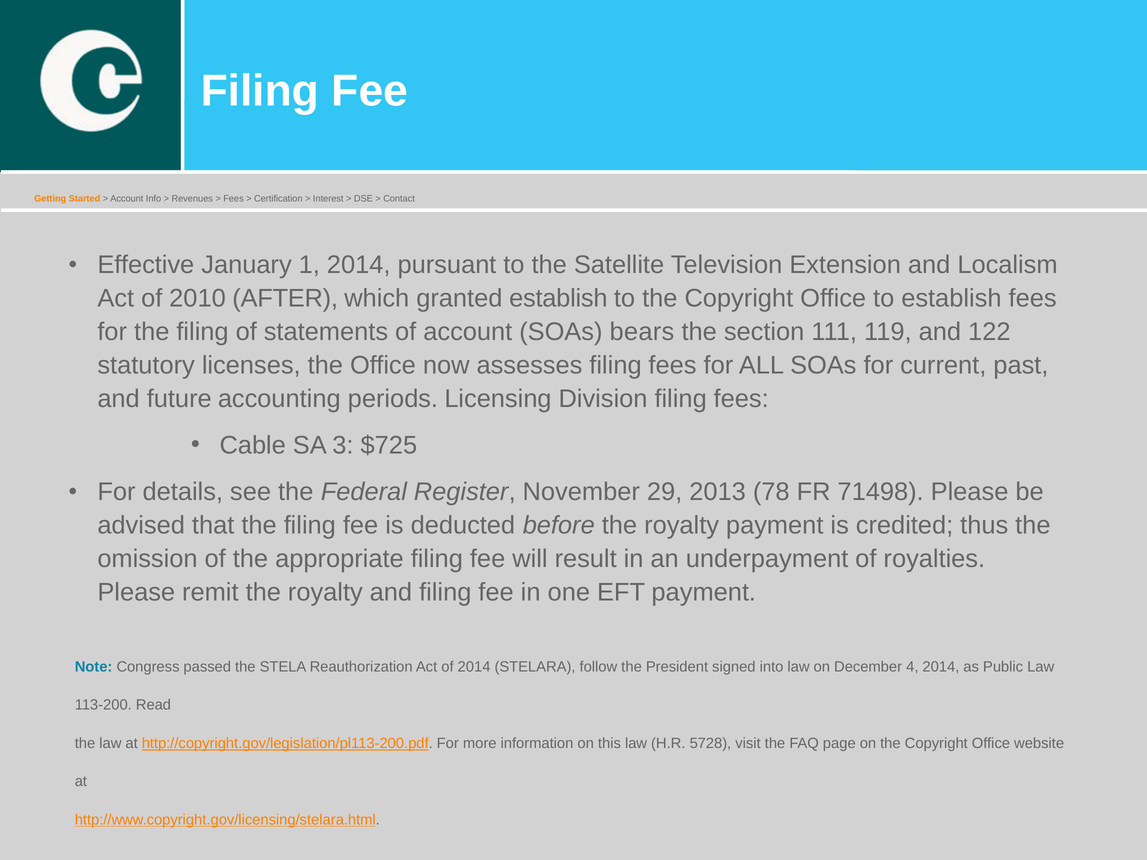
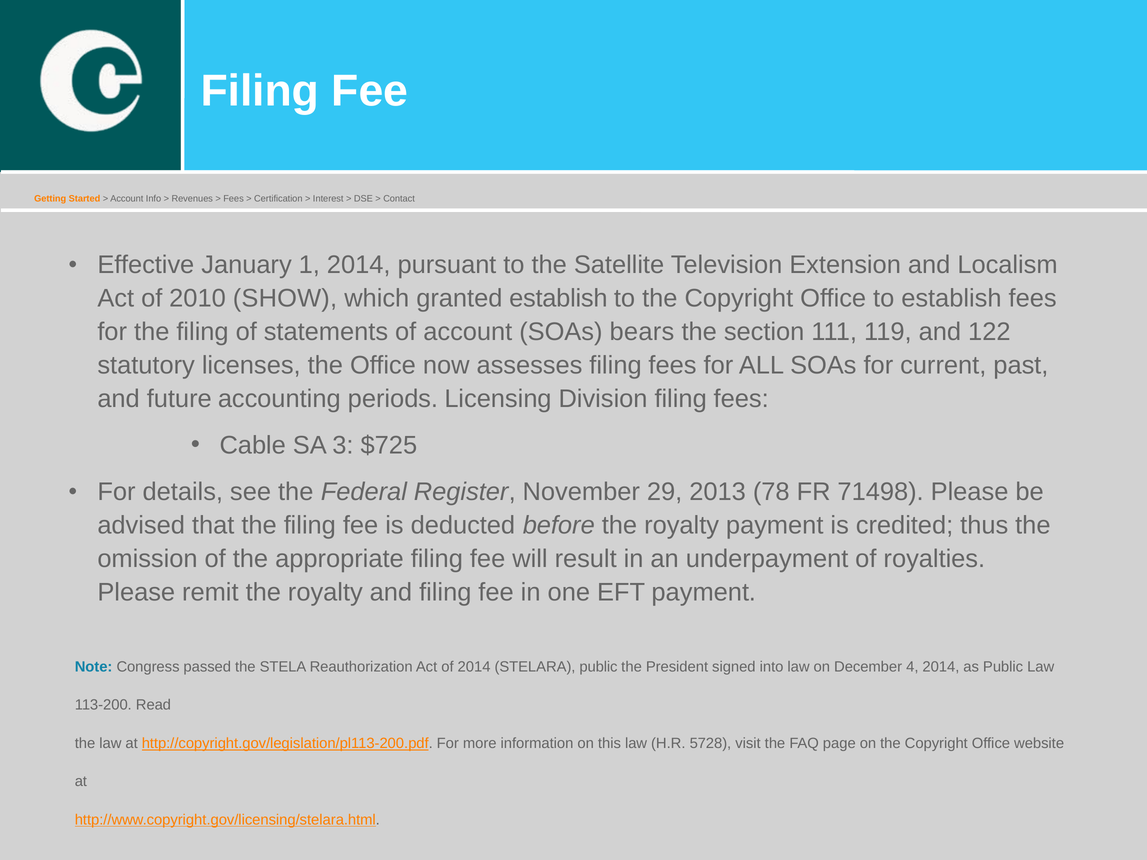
AFTER: AFTER -> SHOW
STELARA follow: follow -> public
